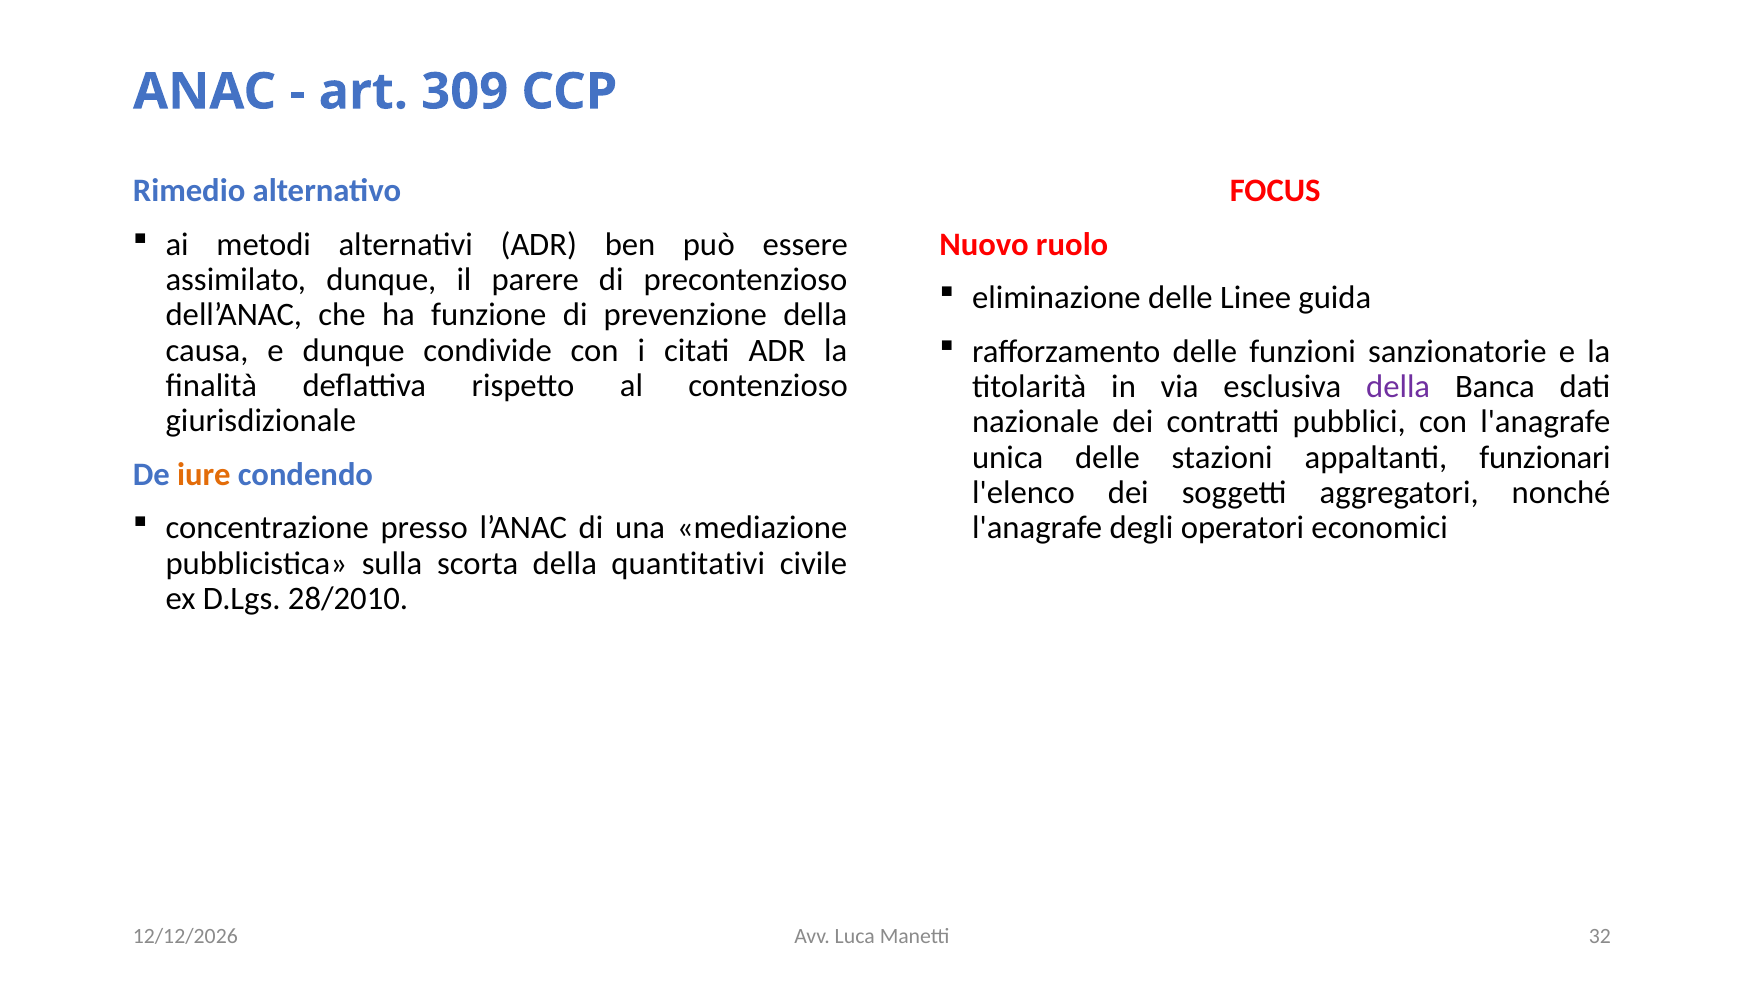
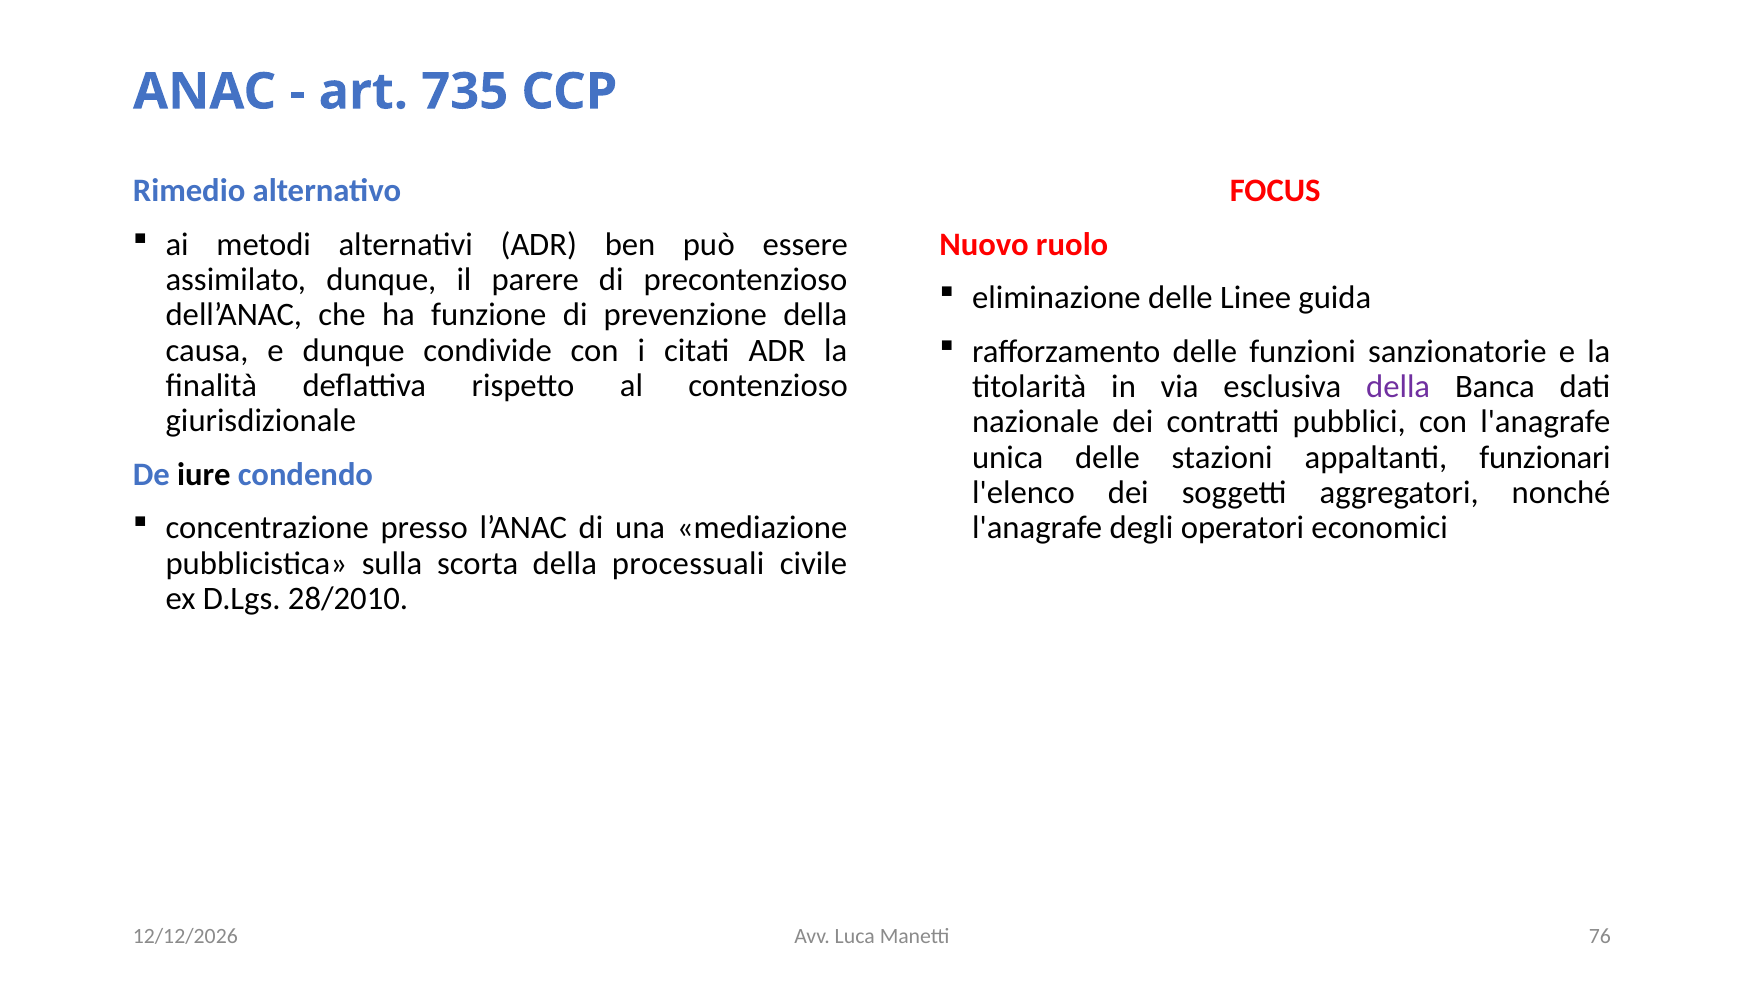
309: 309 -> 735
iure colour: orange -> black
quantitativi: quantitativi -> processuali
32: 32 -> 76
